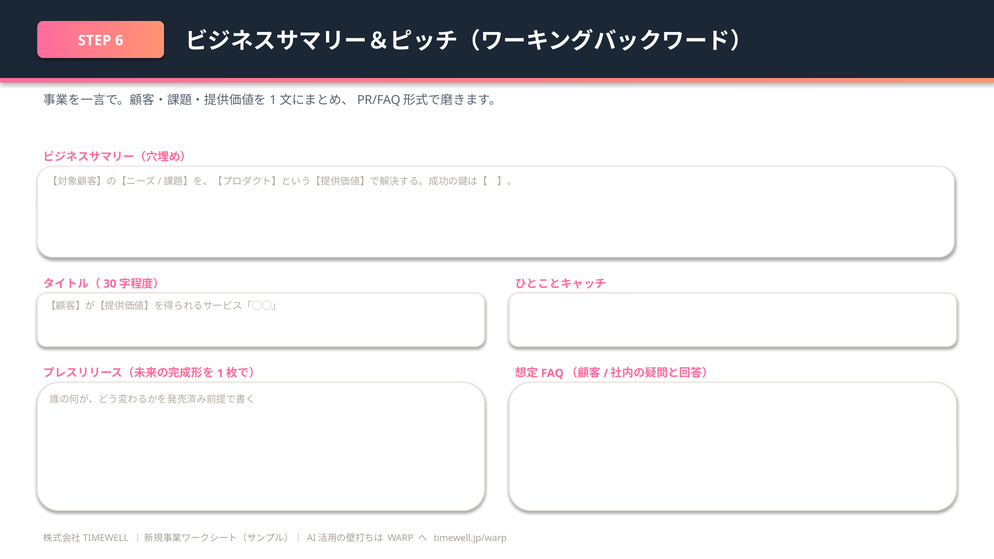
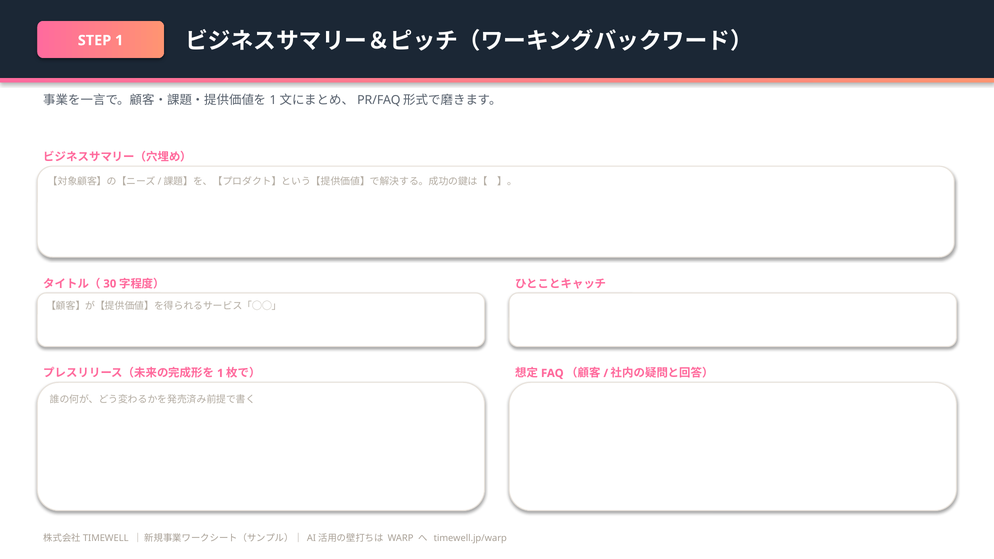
STEP 6: 6 -> 1
